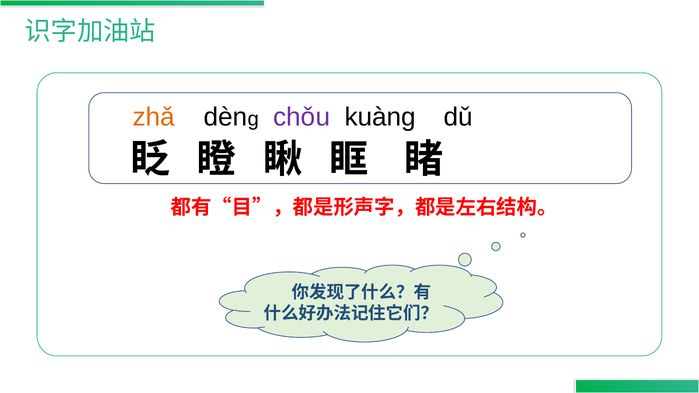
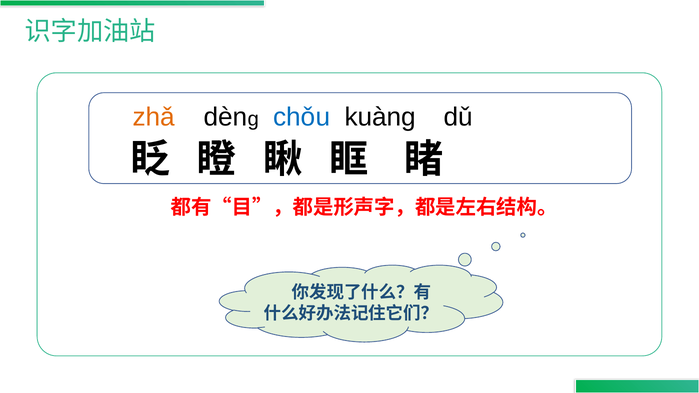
chǒu colour: purple -> blue
